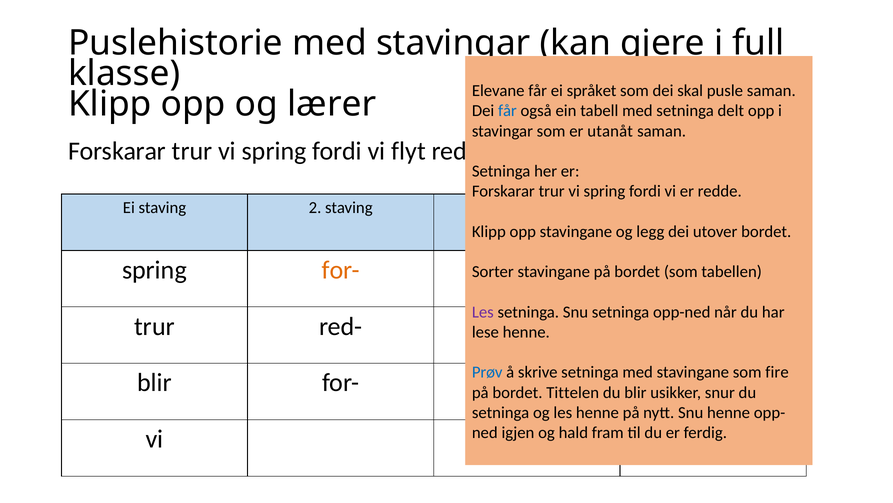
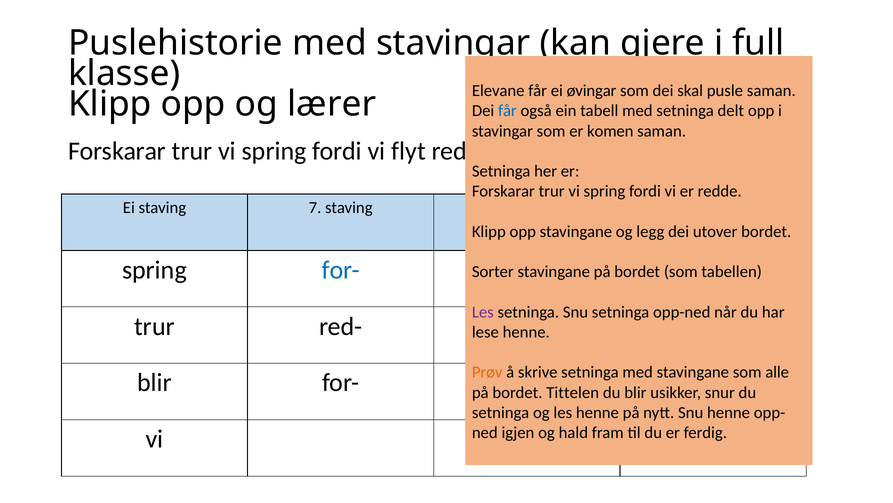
språket: språket -> øvingar
utanåt: utanåt -> komen
Ei staving 2: 2 -> 7
for- at (341, 270) colour: orange -> blue
Prøv colour: blue -> orange
fire: fire -> alle
